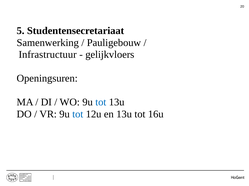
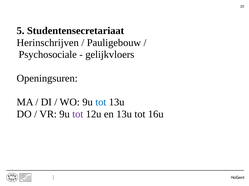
Samenwerking: Samenwerking -> Herinschrijven
Infrastructuur: Infrastructuur -> Psychosociale
tot at (78, 115) colour: blue -> purple
